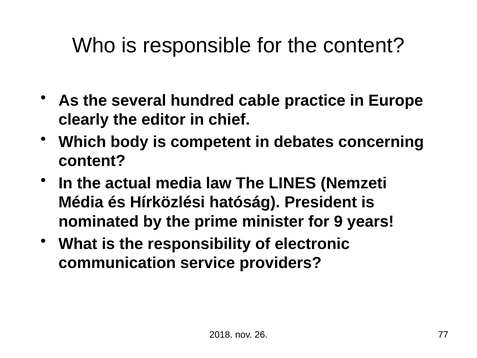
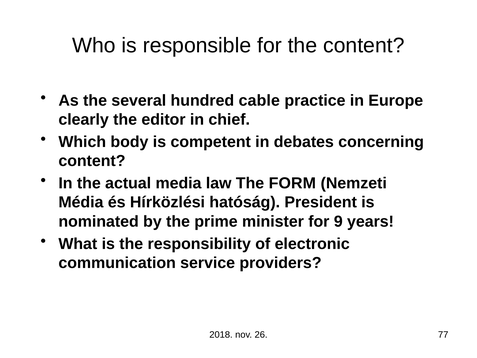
LINES: LINES -> FORM
